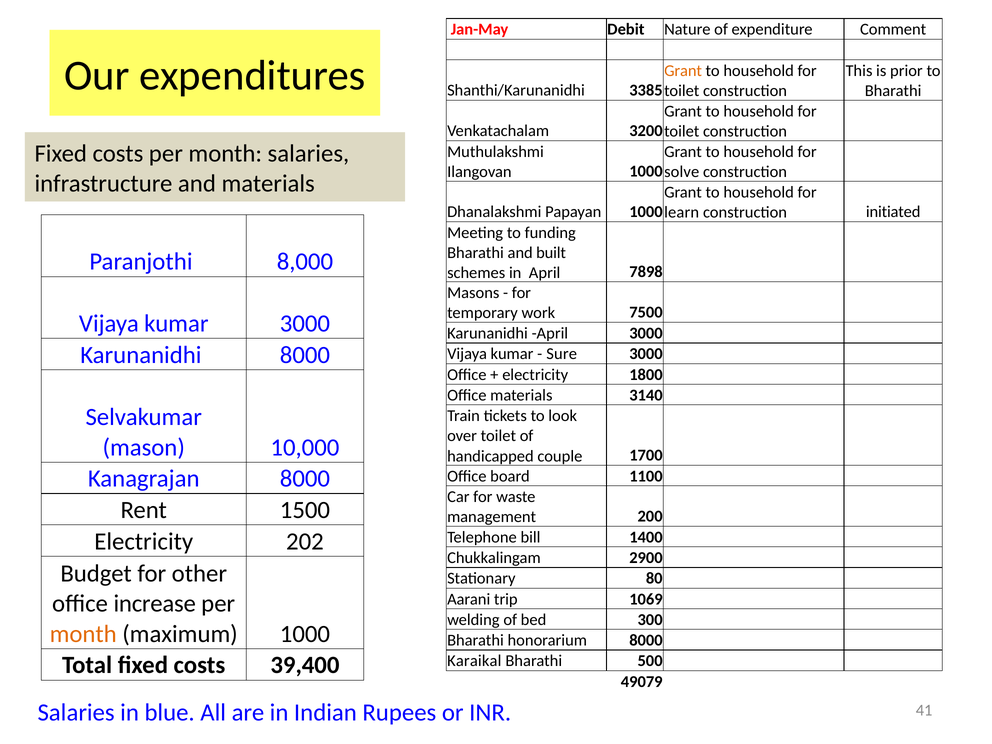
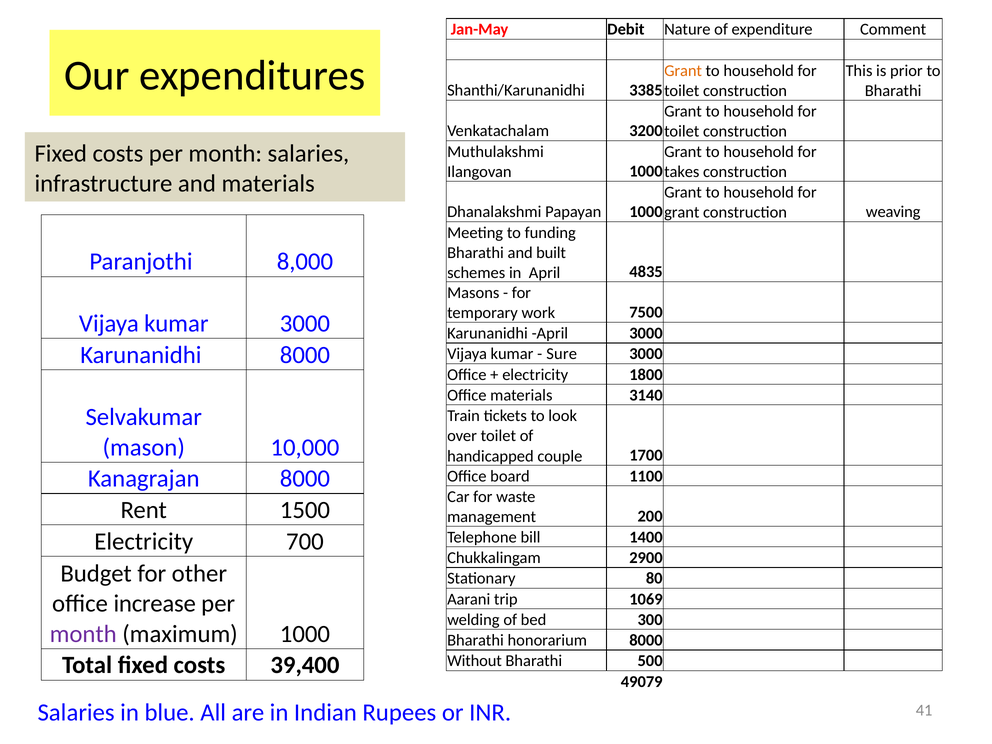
solve: solve -> takes
learn at (682, 212): learn -> grant
initiated: initiated -> weaving
7898: 7898 -> 4835
202: 202 -> 700
month at (83, 634) colour: orange -> purple
Karaikal: Karaikal -> Without
